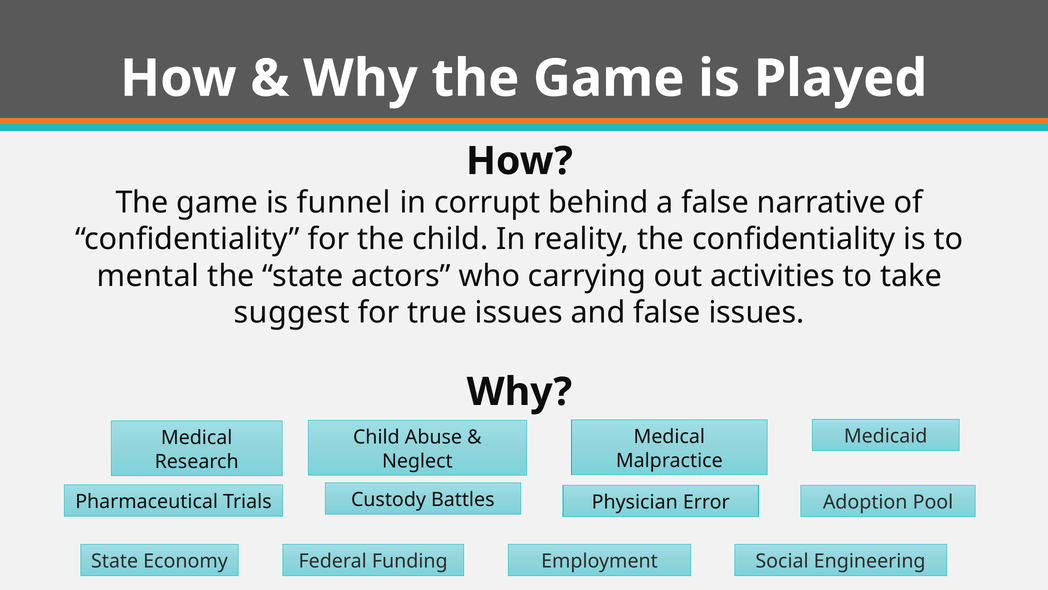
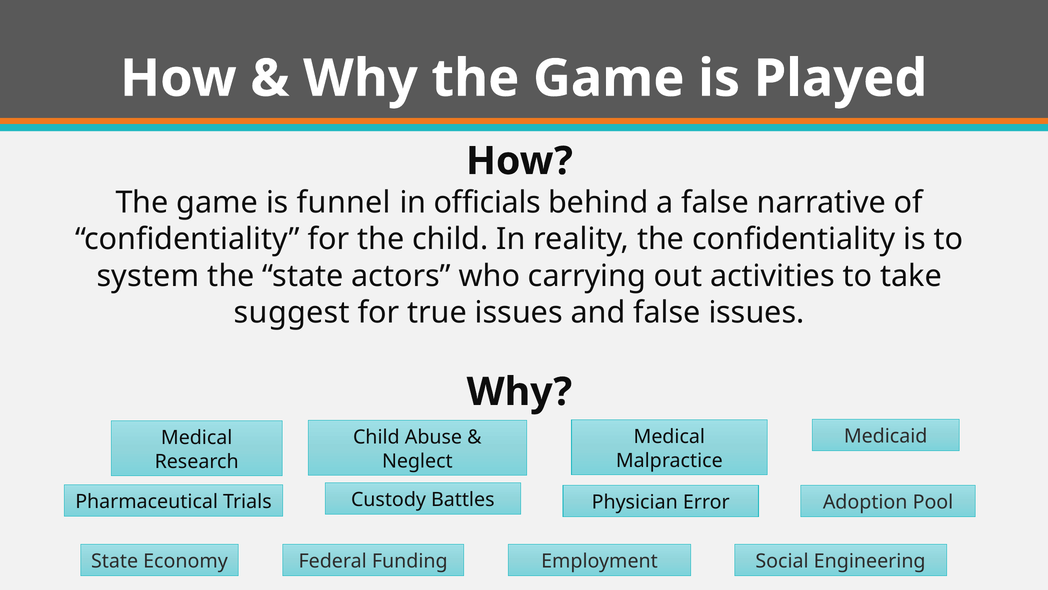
corrupt: corrupt -> officials
mental: mental -> system
